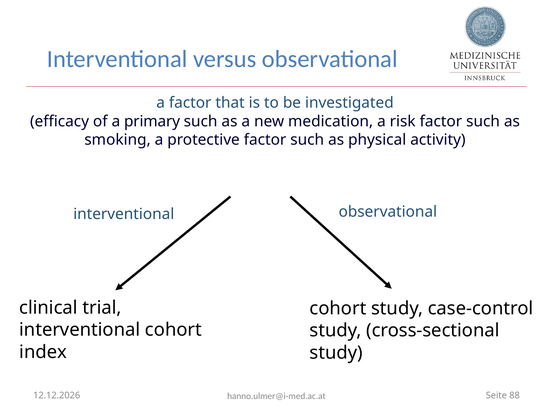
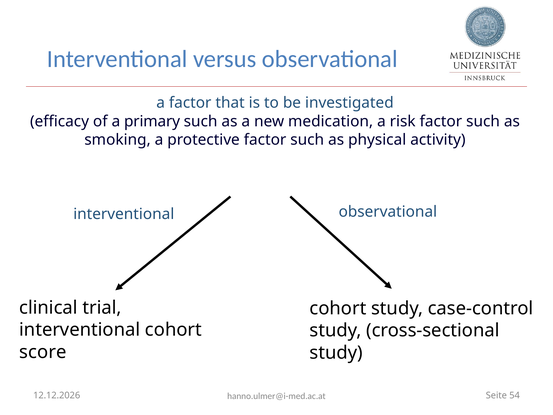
index: index -> score
88: 88 -> 54
